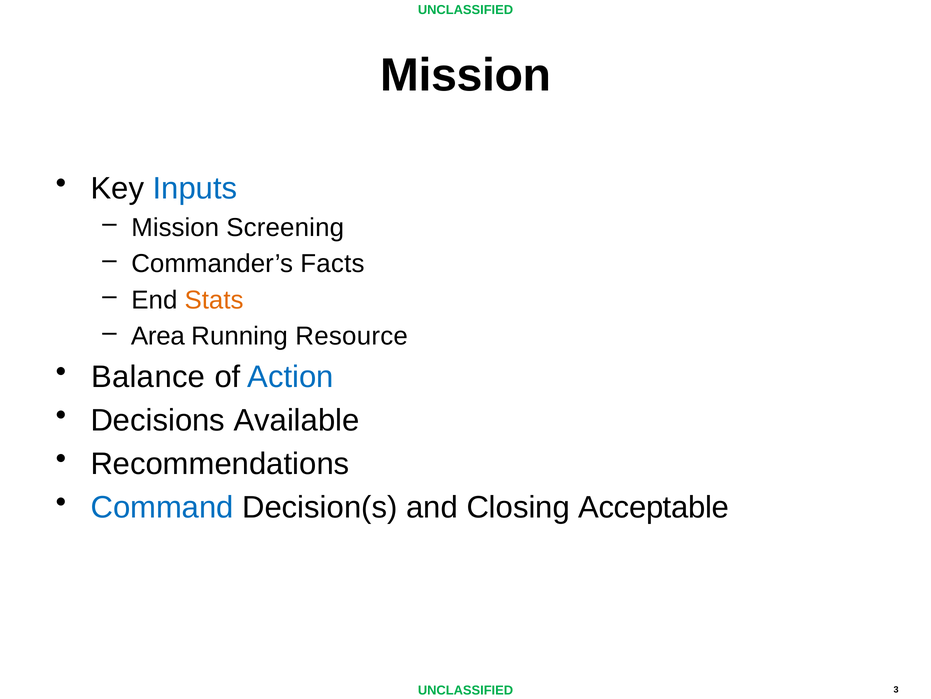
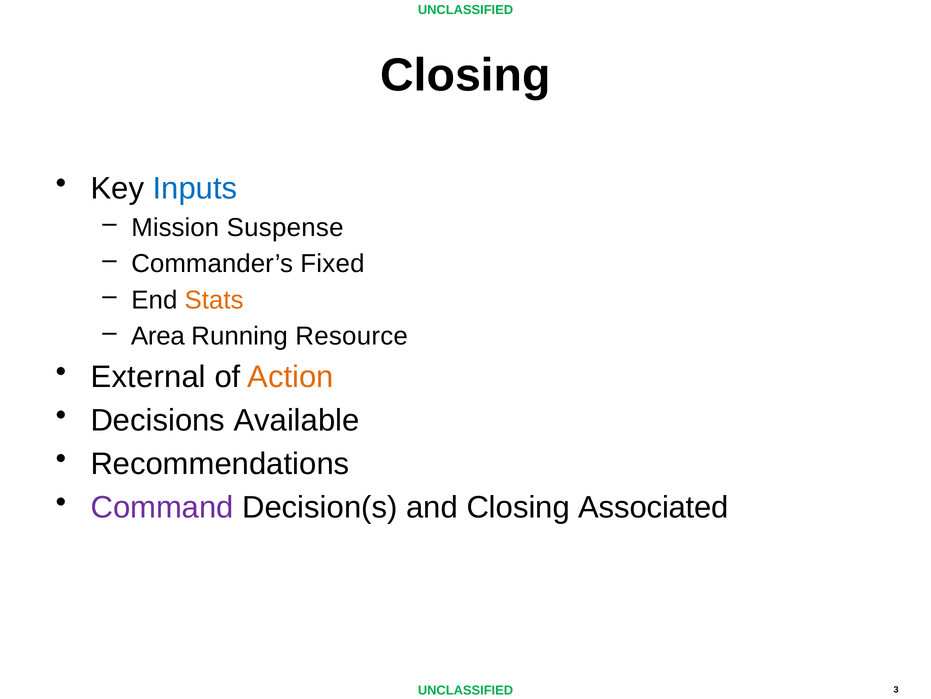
Mission at (466, 75): Mission -> Closing
Screening: Screening -> Suspense
Facts: Facts -> Fixed
Balance: Balance -> External
Action colour: blue -> orange
Command colour: blue -> purple
Acceptable: Acceptable -> Associated
